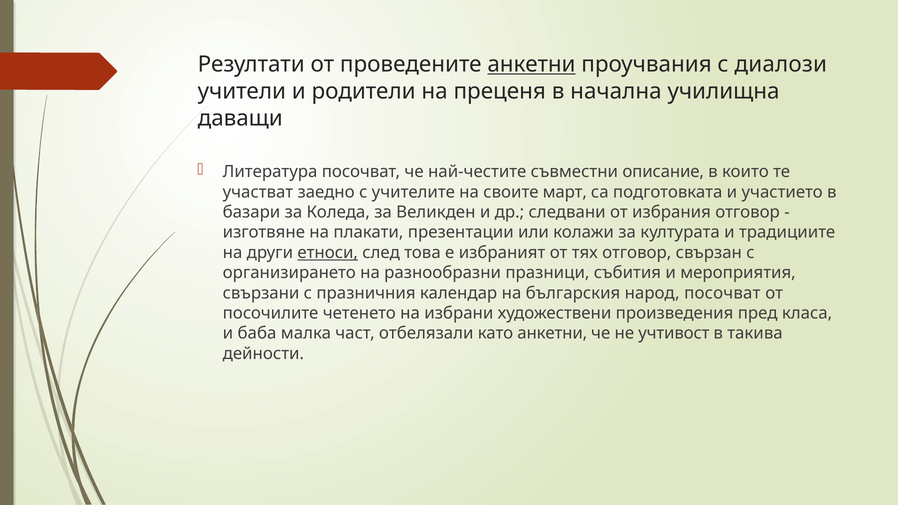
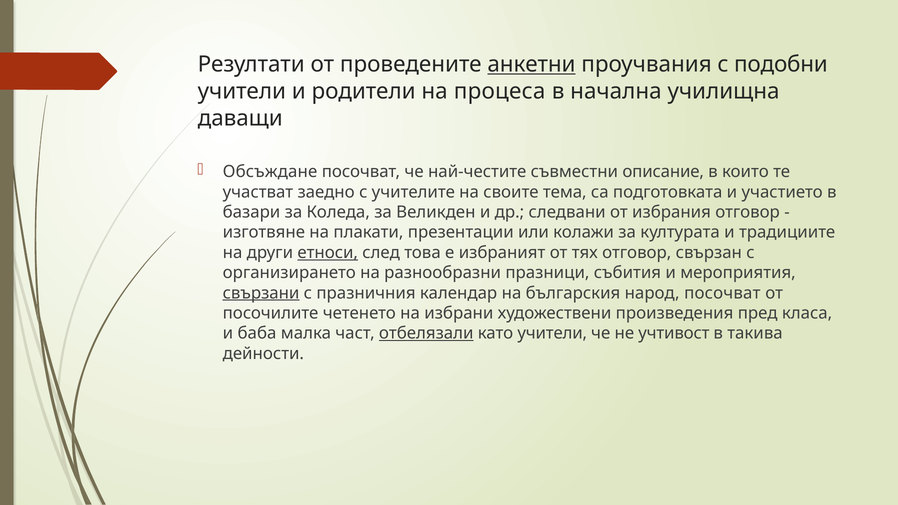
диалози: диалози -> подобни
преценя: преценя -> процеса
Литература: Литература -> Обсъждане
март: март -> тема
свързани underline: none -> present
отбелязали underline: none -> present
като анкетни: анкетни -> учители
